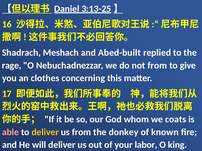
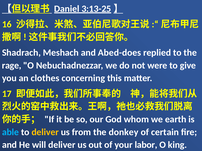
Abed-built: Abed-built -> Abed-does
not from: from -> were
coats: coats -> earth
able colour: pink -> light blue
known: known -> certain
